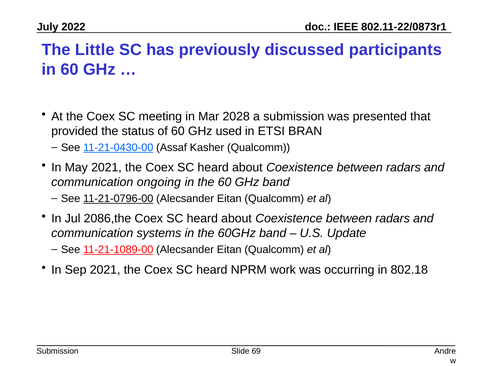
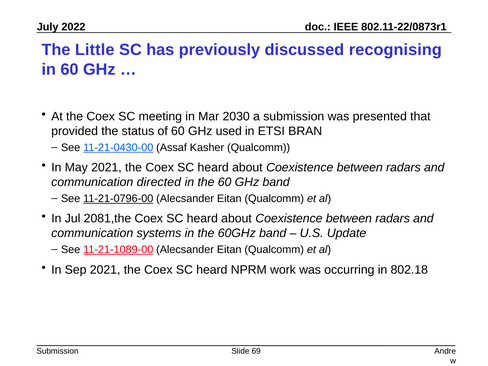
participants: participants -> recognising
2028: 2028 -> 2030
ongoing: ongoing -> directed
2086,the: 2086,the -> 2081,the
